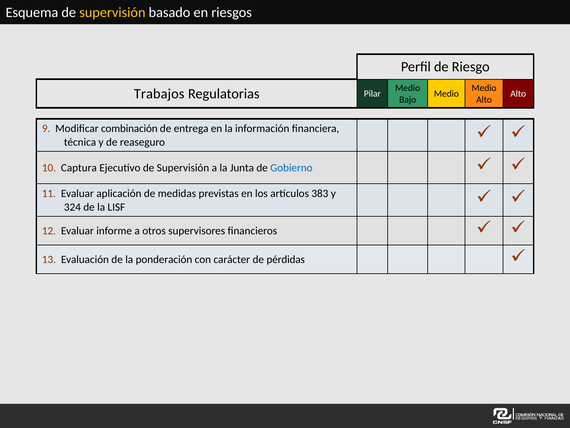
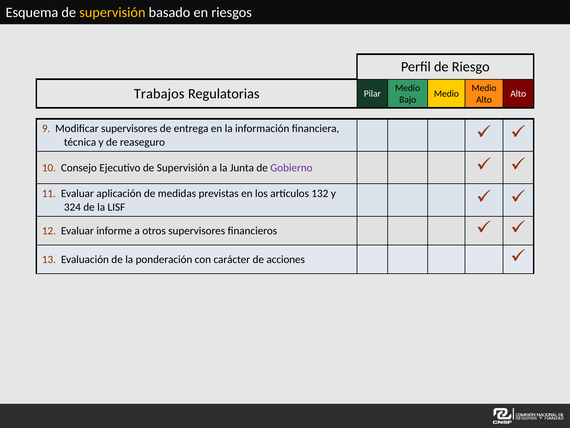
Modificar combinación: combinación -> supervisores
Captura: Captura -> Consejo
Gobierno colour: blue -> purple
383: 383 -> 132
pérdidas: pérdidas -> acciones
